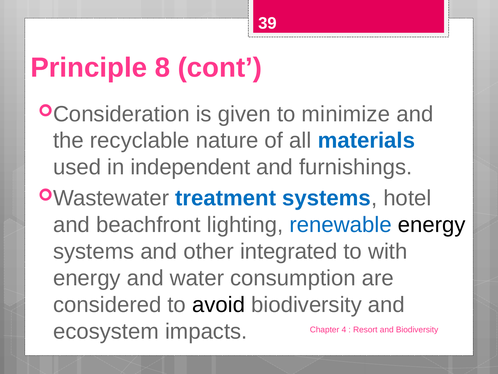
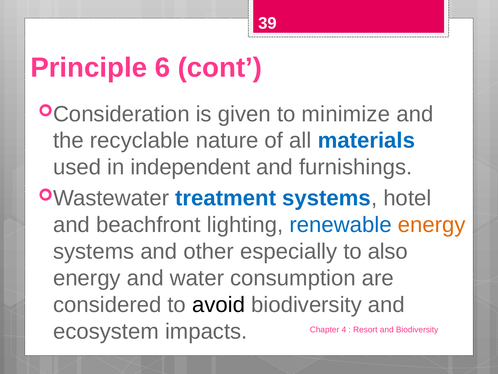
8: 8 -> 6
energy at (432, 225) colour: black -> orange
integrated: integrated -> especially
with: with -> also
